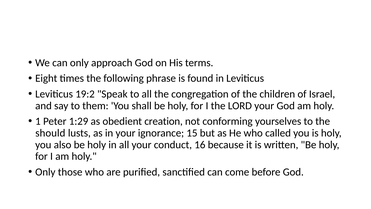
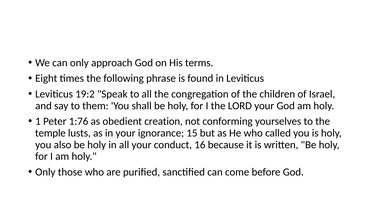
1:29: 1:29 -> 1:76
should: should -> temple
